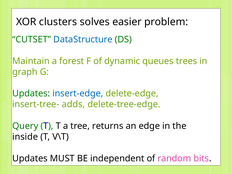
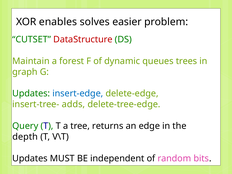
clusters: clusters -> enables
DataStructure colour: blue -> red
inside: inside -> depth
